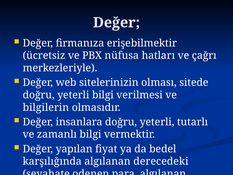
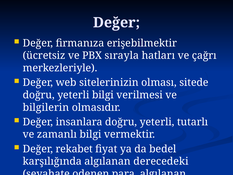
nüfusa: nüfusa -> sırayla
yapılan: yapılan -> rekabet
